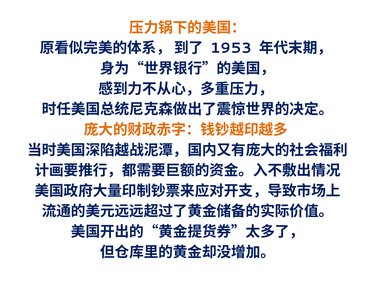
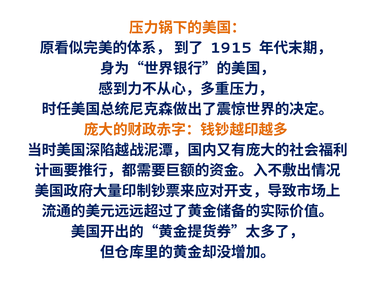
1953: 1953 -> 1915
